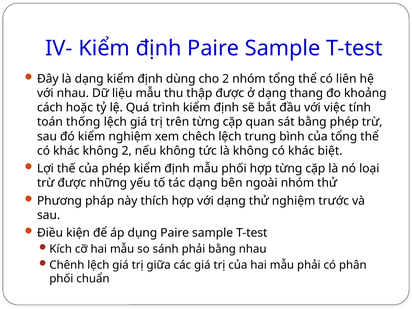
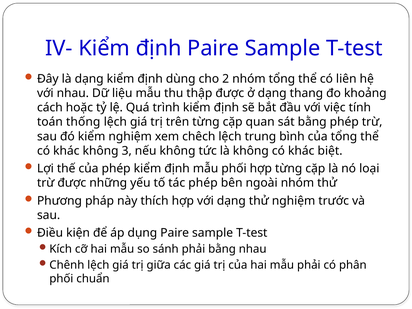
không 2: 2 -> 3
tác dạng: dạng -> phép
